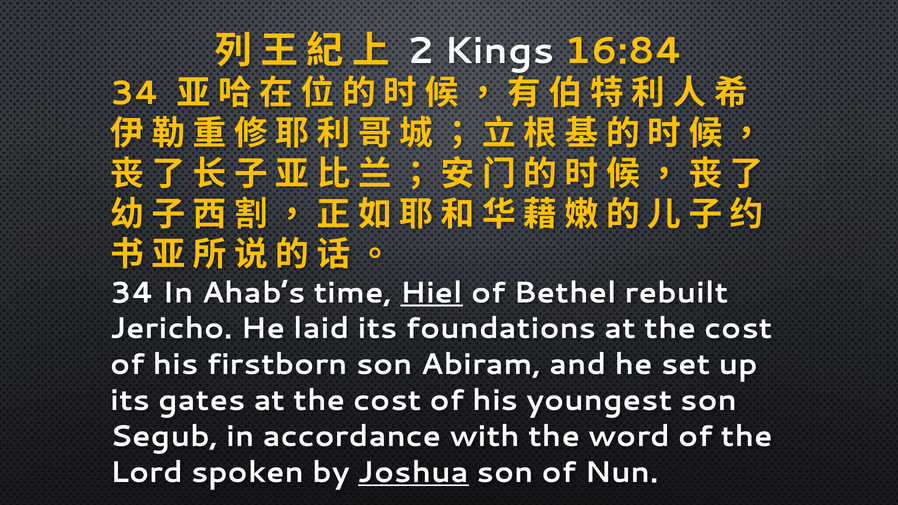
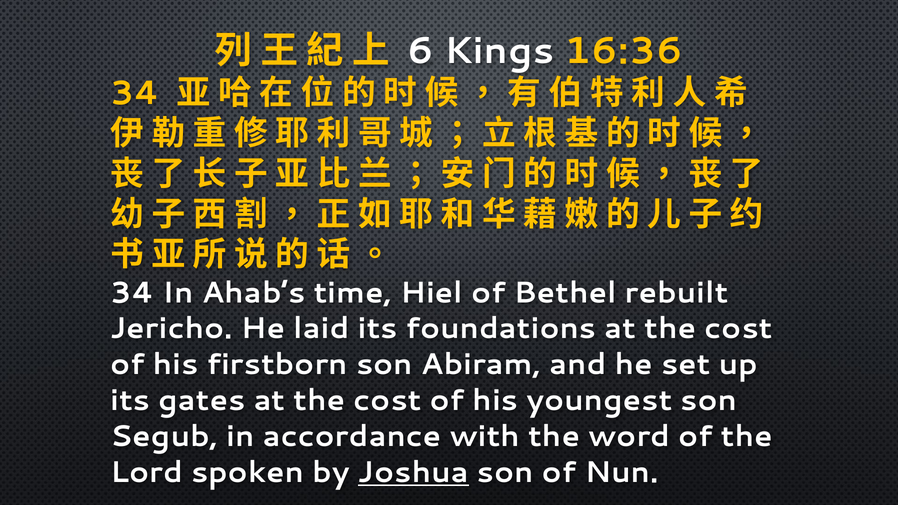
2: 2 -> 6
16:84: 16:84 -> 16:36
Hiel underline: present -> none
